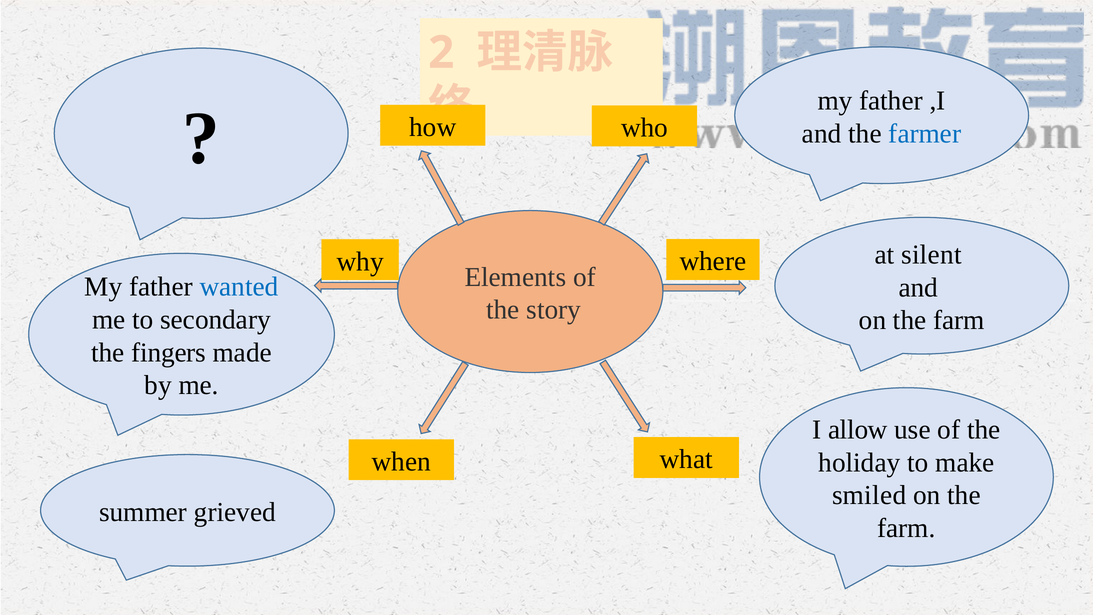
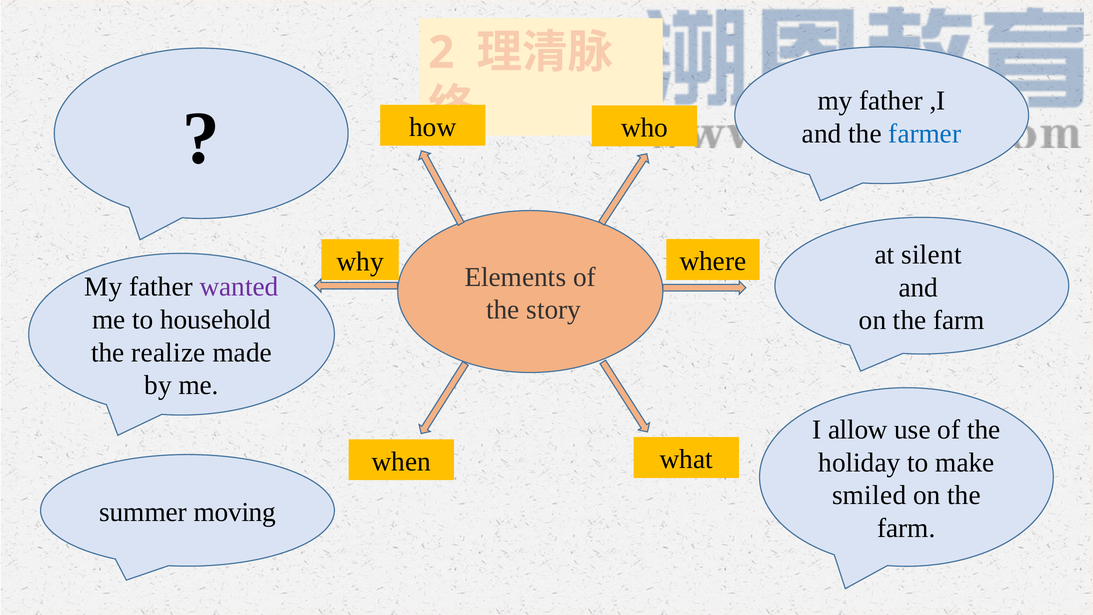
wanted colour: blue -> purple
secondary: secondary -> household
fingers: fingers -> realize
grieved: grieved -> moving
